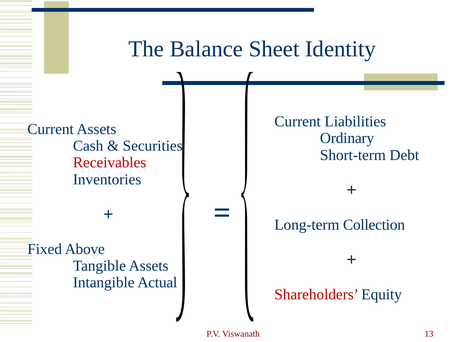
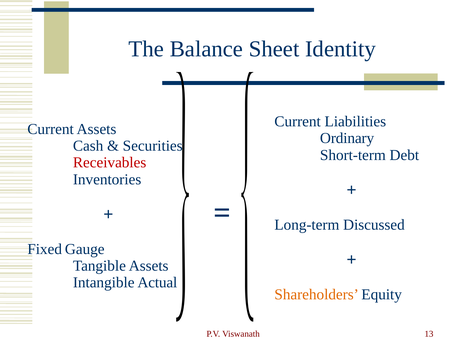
Collection: Collection -> Discussed
Above: Above -> Gauge
Shareholders colour: red -> orange
